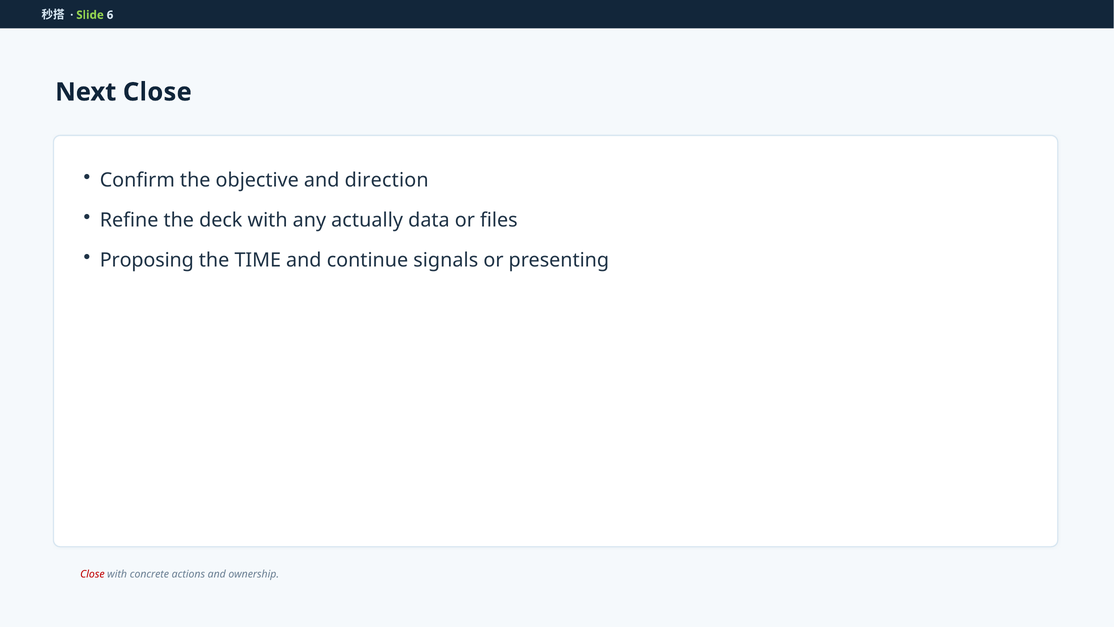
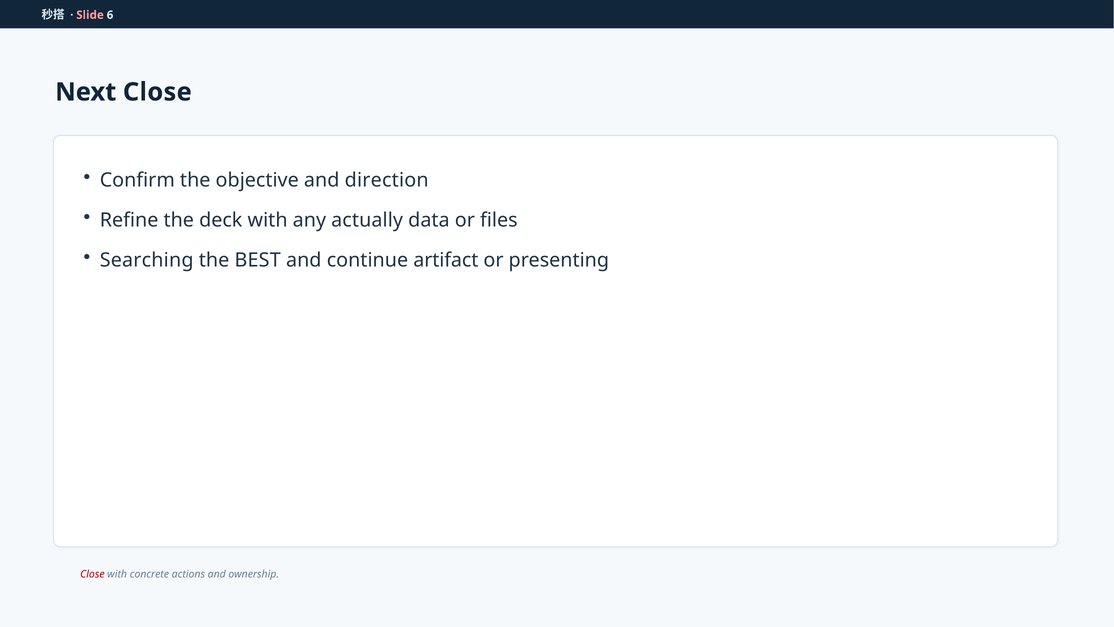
Slide colour: light green -> pink
Proposing: Proposing -> Searching
TIME: TIME -> BEST
signals: signals -> artifact
